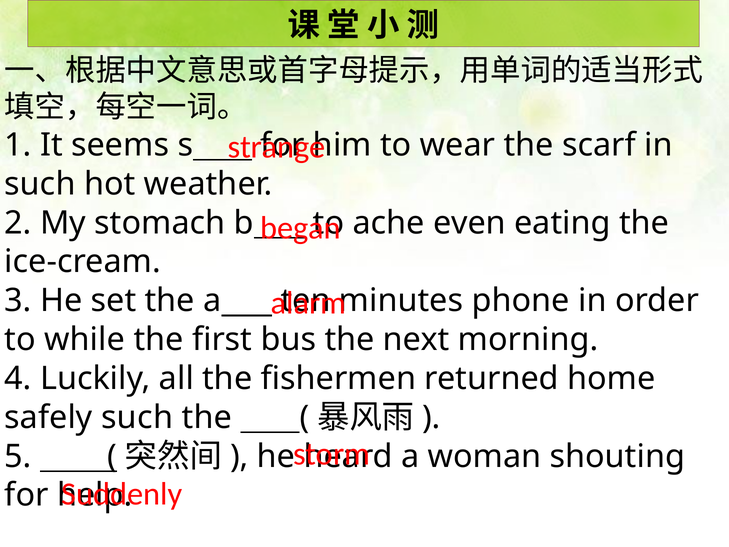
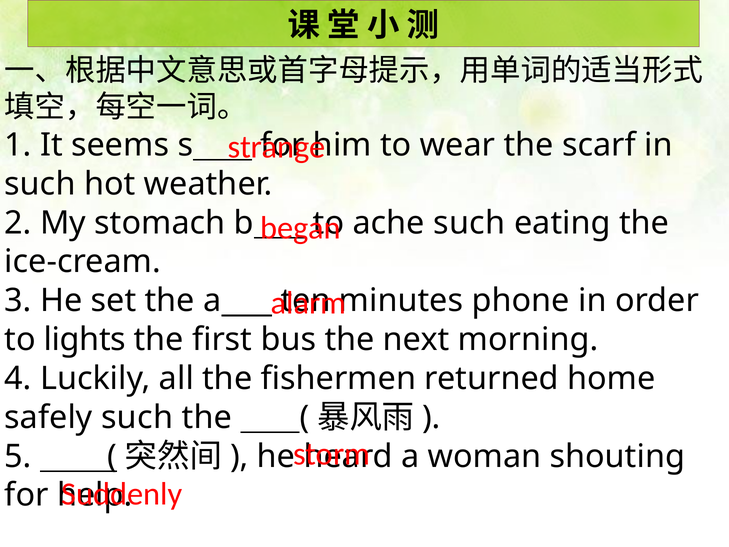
ache even: even -> such
while: while -> lights
